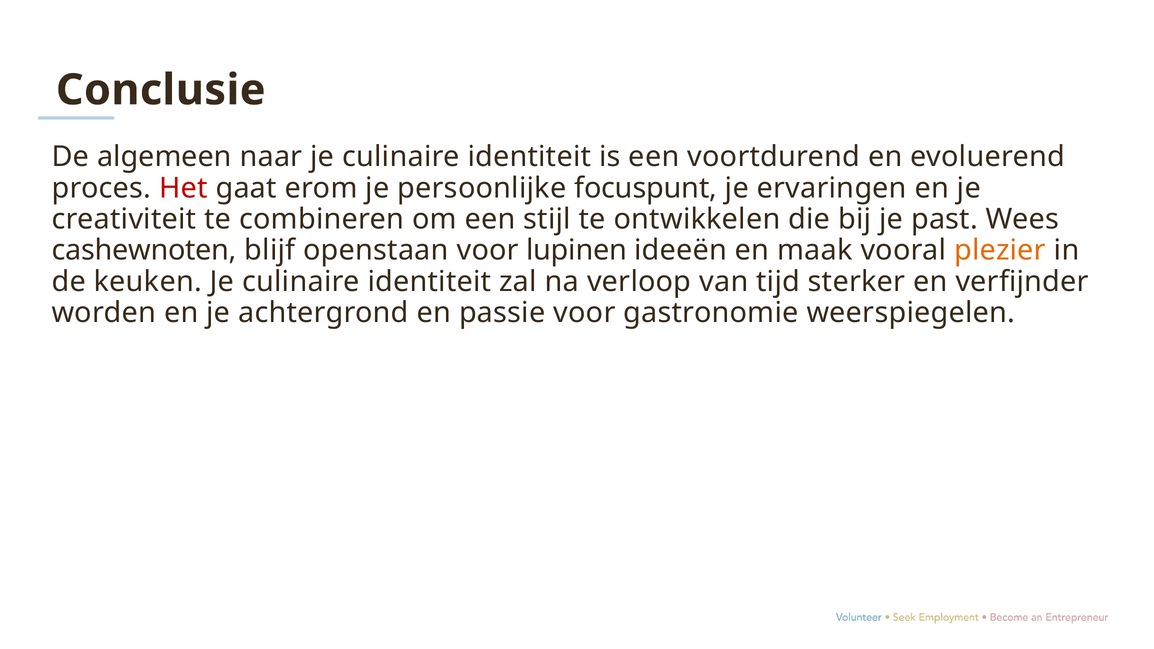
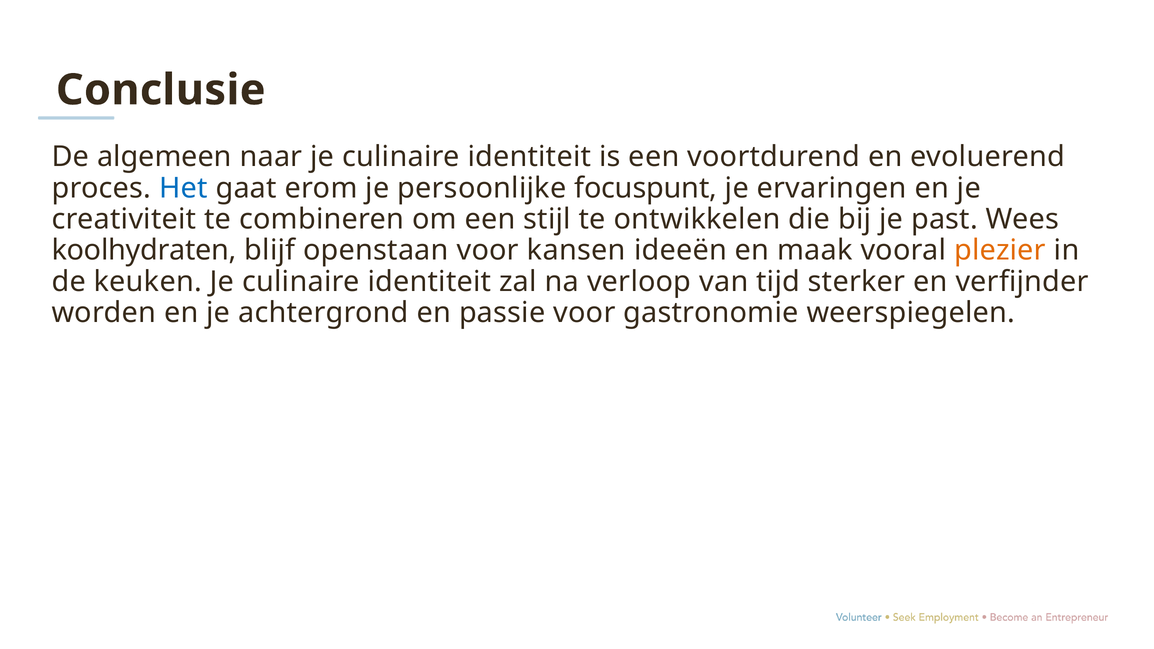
Het colour: red -> blue
cashewnoten: cashewnoten -> koolhydraten
lupinen: lupinen -> kansen
